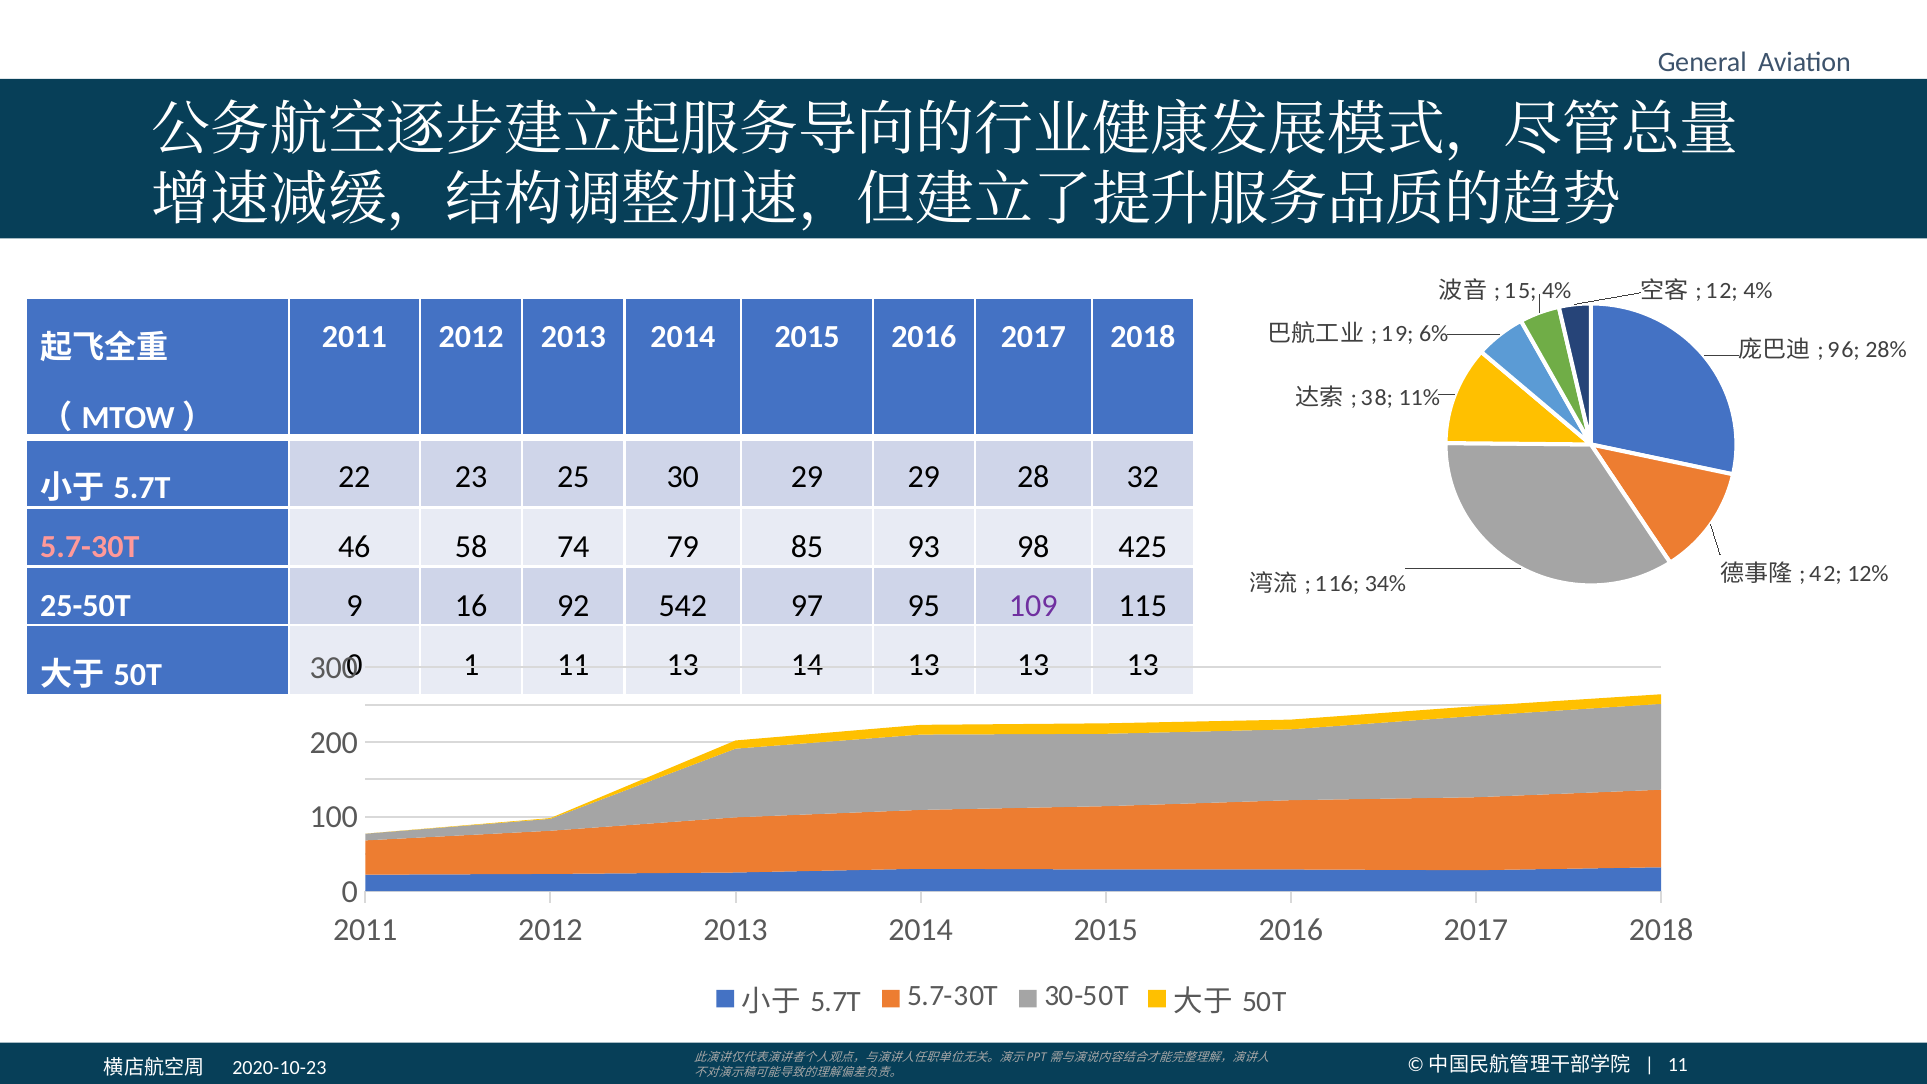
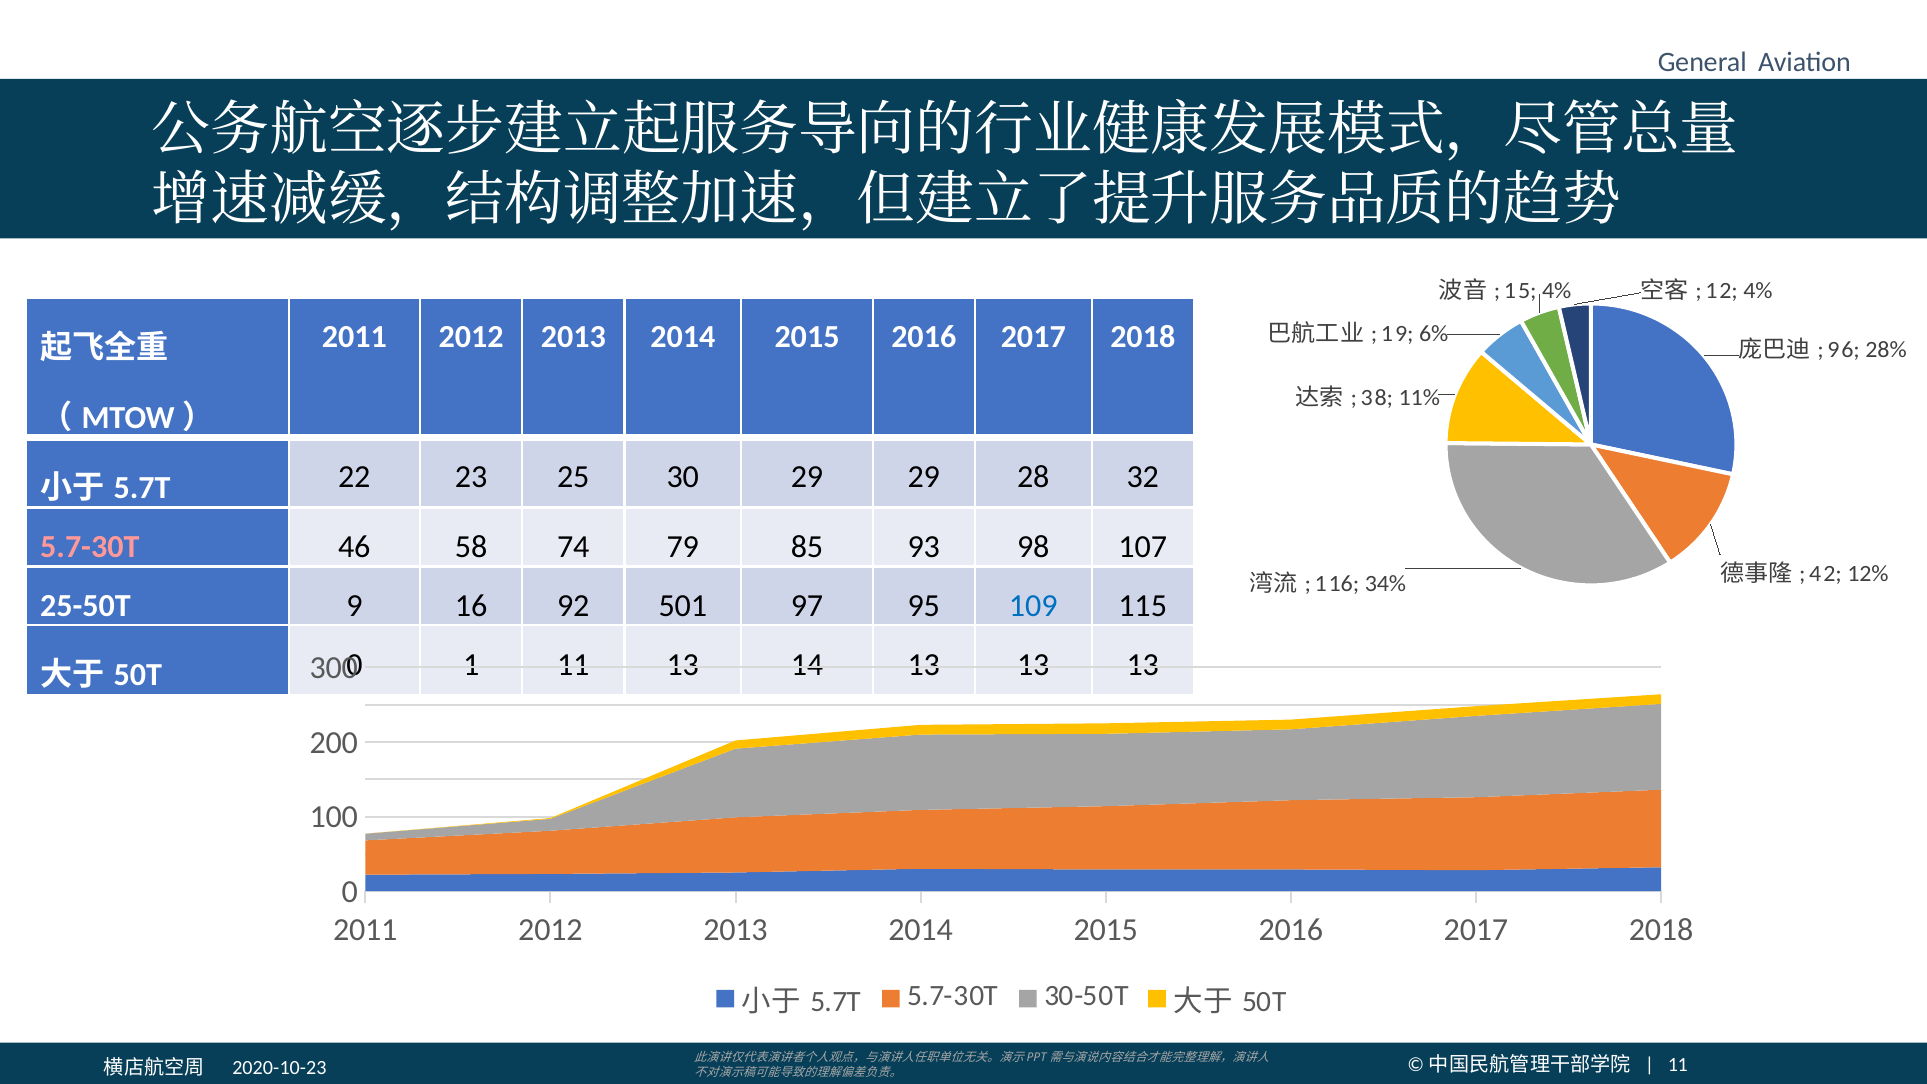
425: 425 -> 107
542: 542 -> 501
109 colour: purple -> blue
